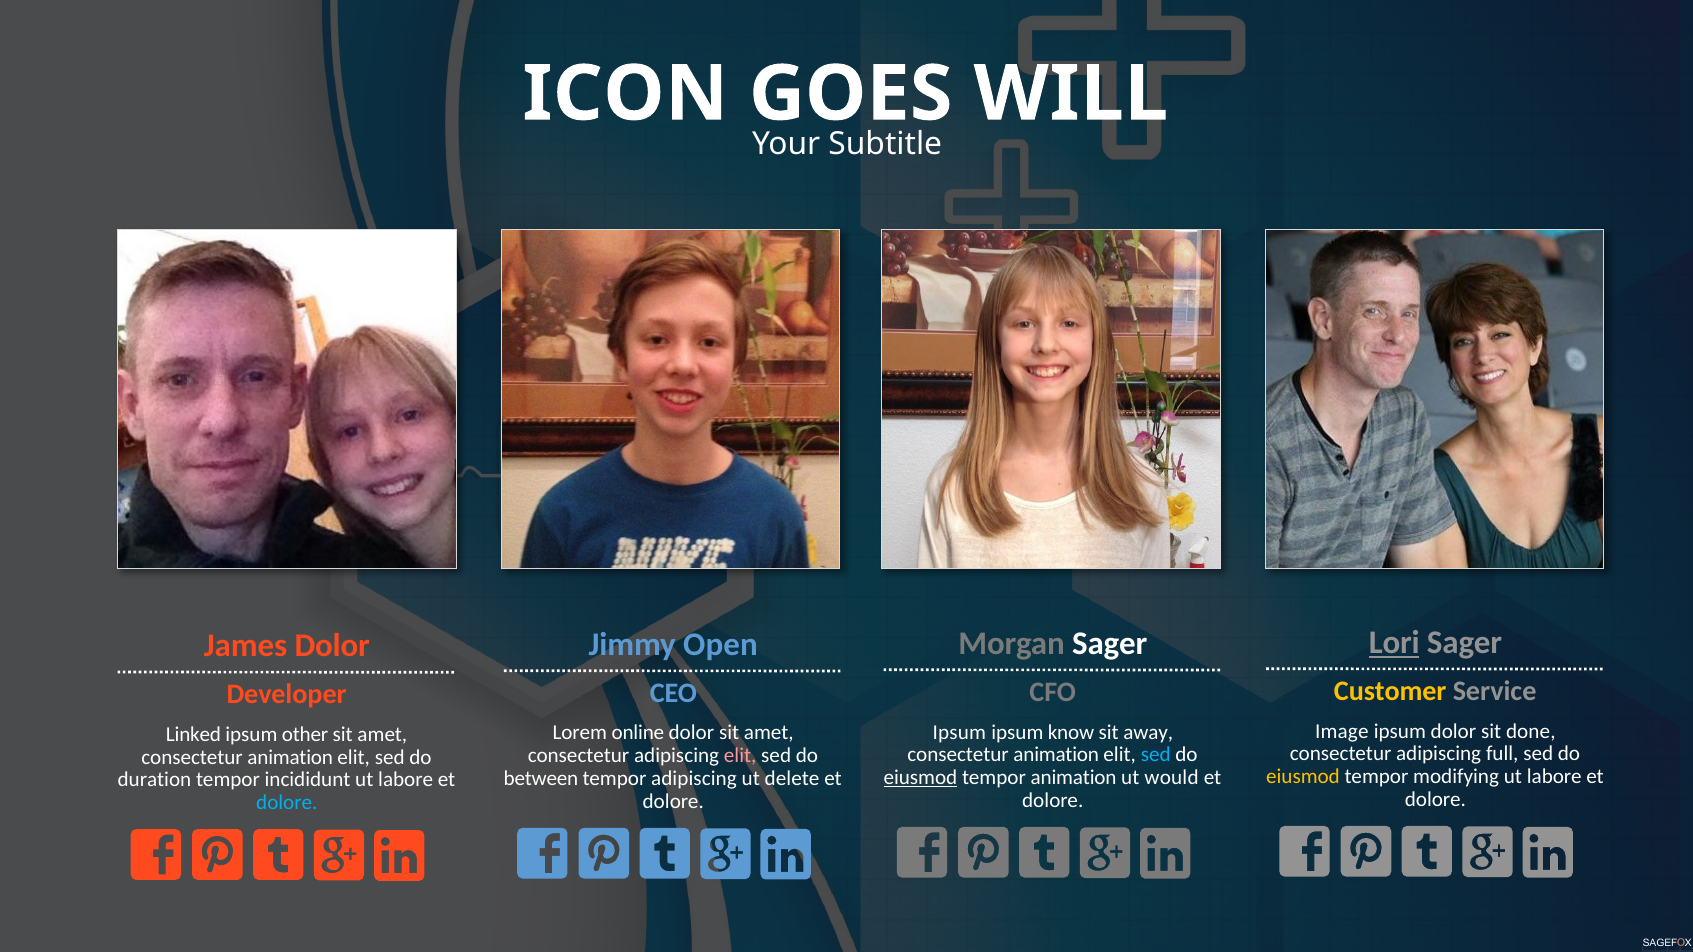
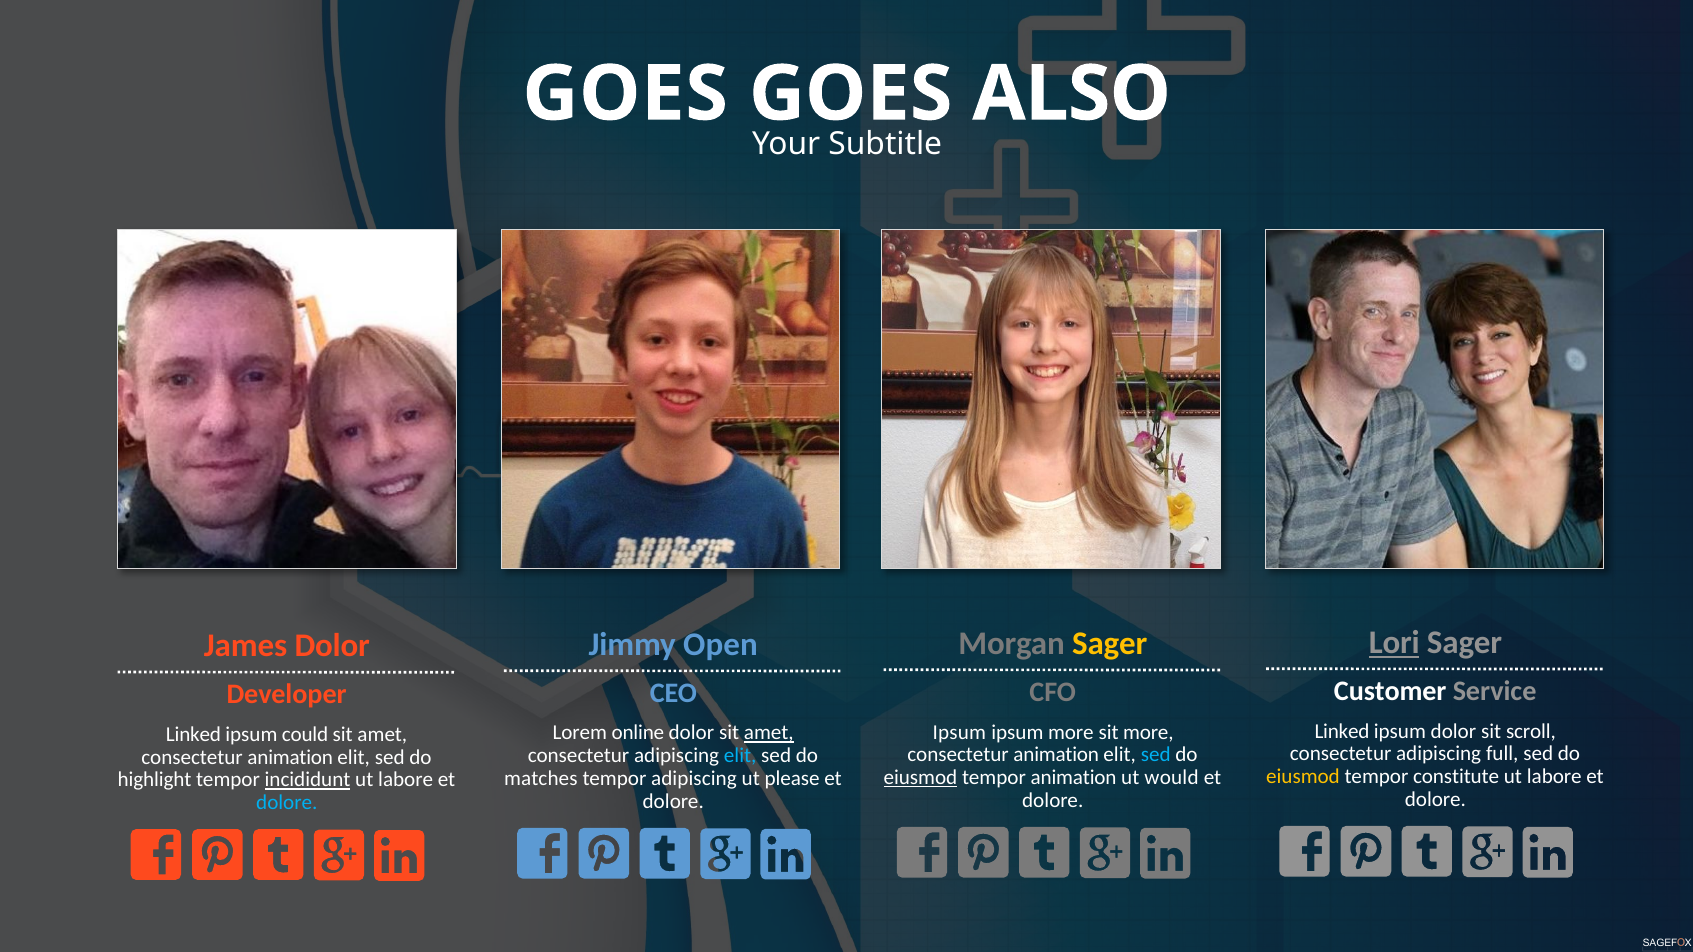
ICON at (625, 94): ICON -> GOES
WILL: WILL -> ALSO
Sager at (1110, 644) colour: white -> yellow
Customer colour: yellow -> white
Image at (1342, 731): Image -> Linked
done: done -> scroll
ipsum know: know -> more
sit away: away -> more
amet at (769, 733) underline: none -> present
other: other -> could
elit at (740, 756) colour: pink -> light blue
modifying: modifying -> constitute
between: between -> matches
delete: delete -> please
duration: duration -> highlight
incididunt underline: none -> present
